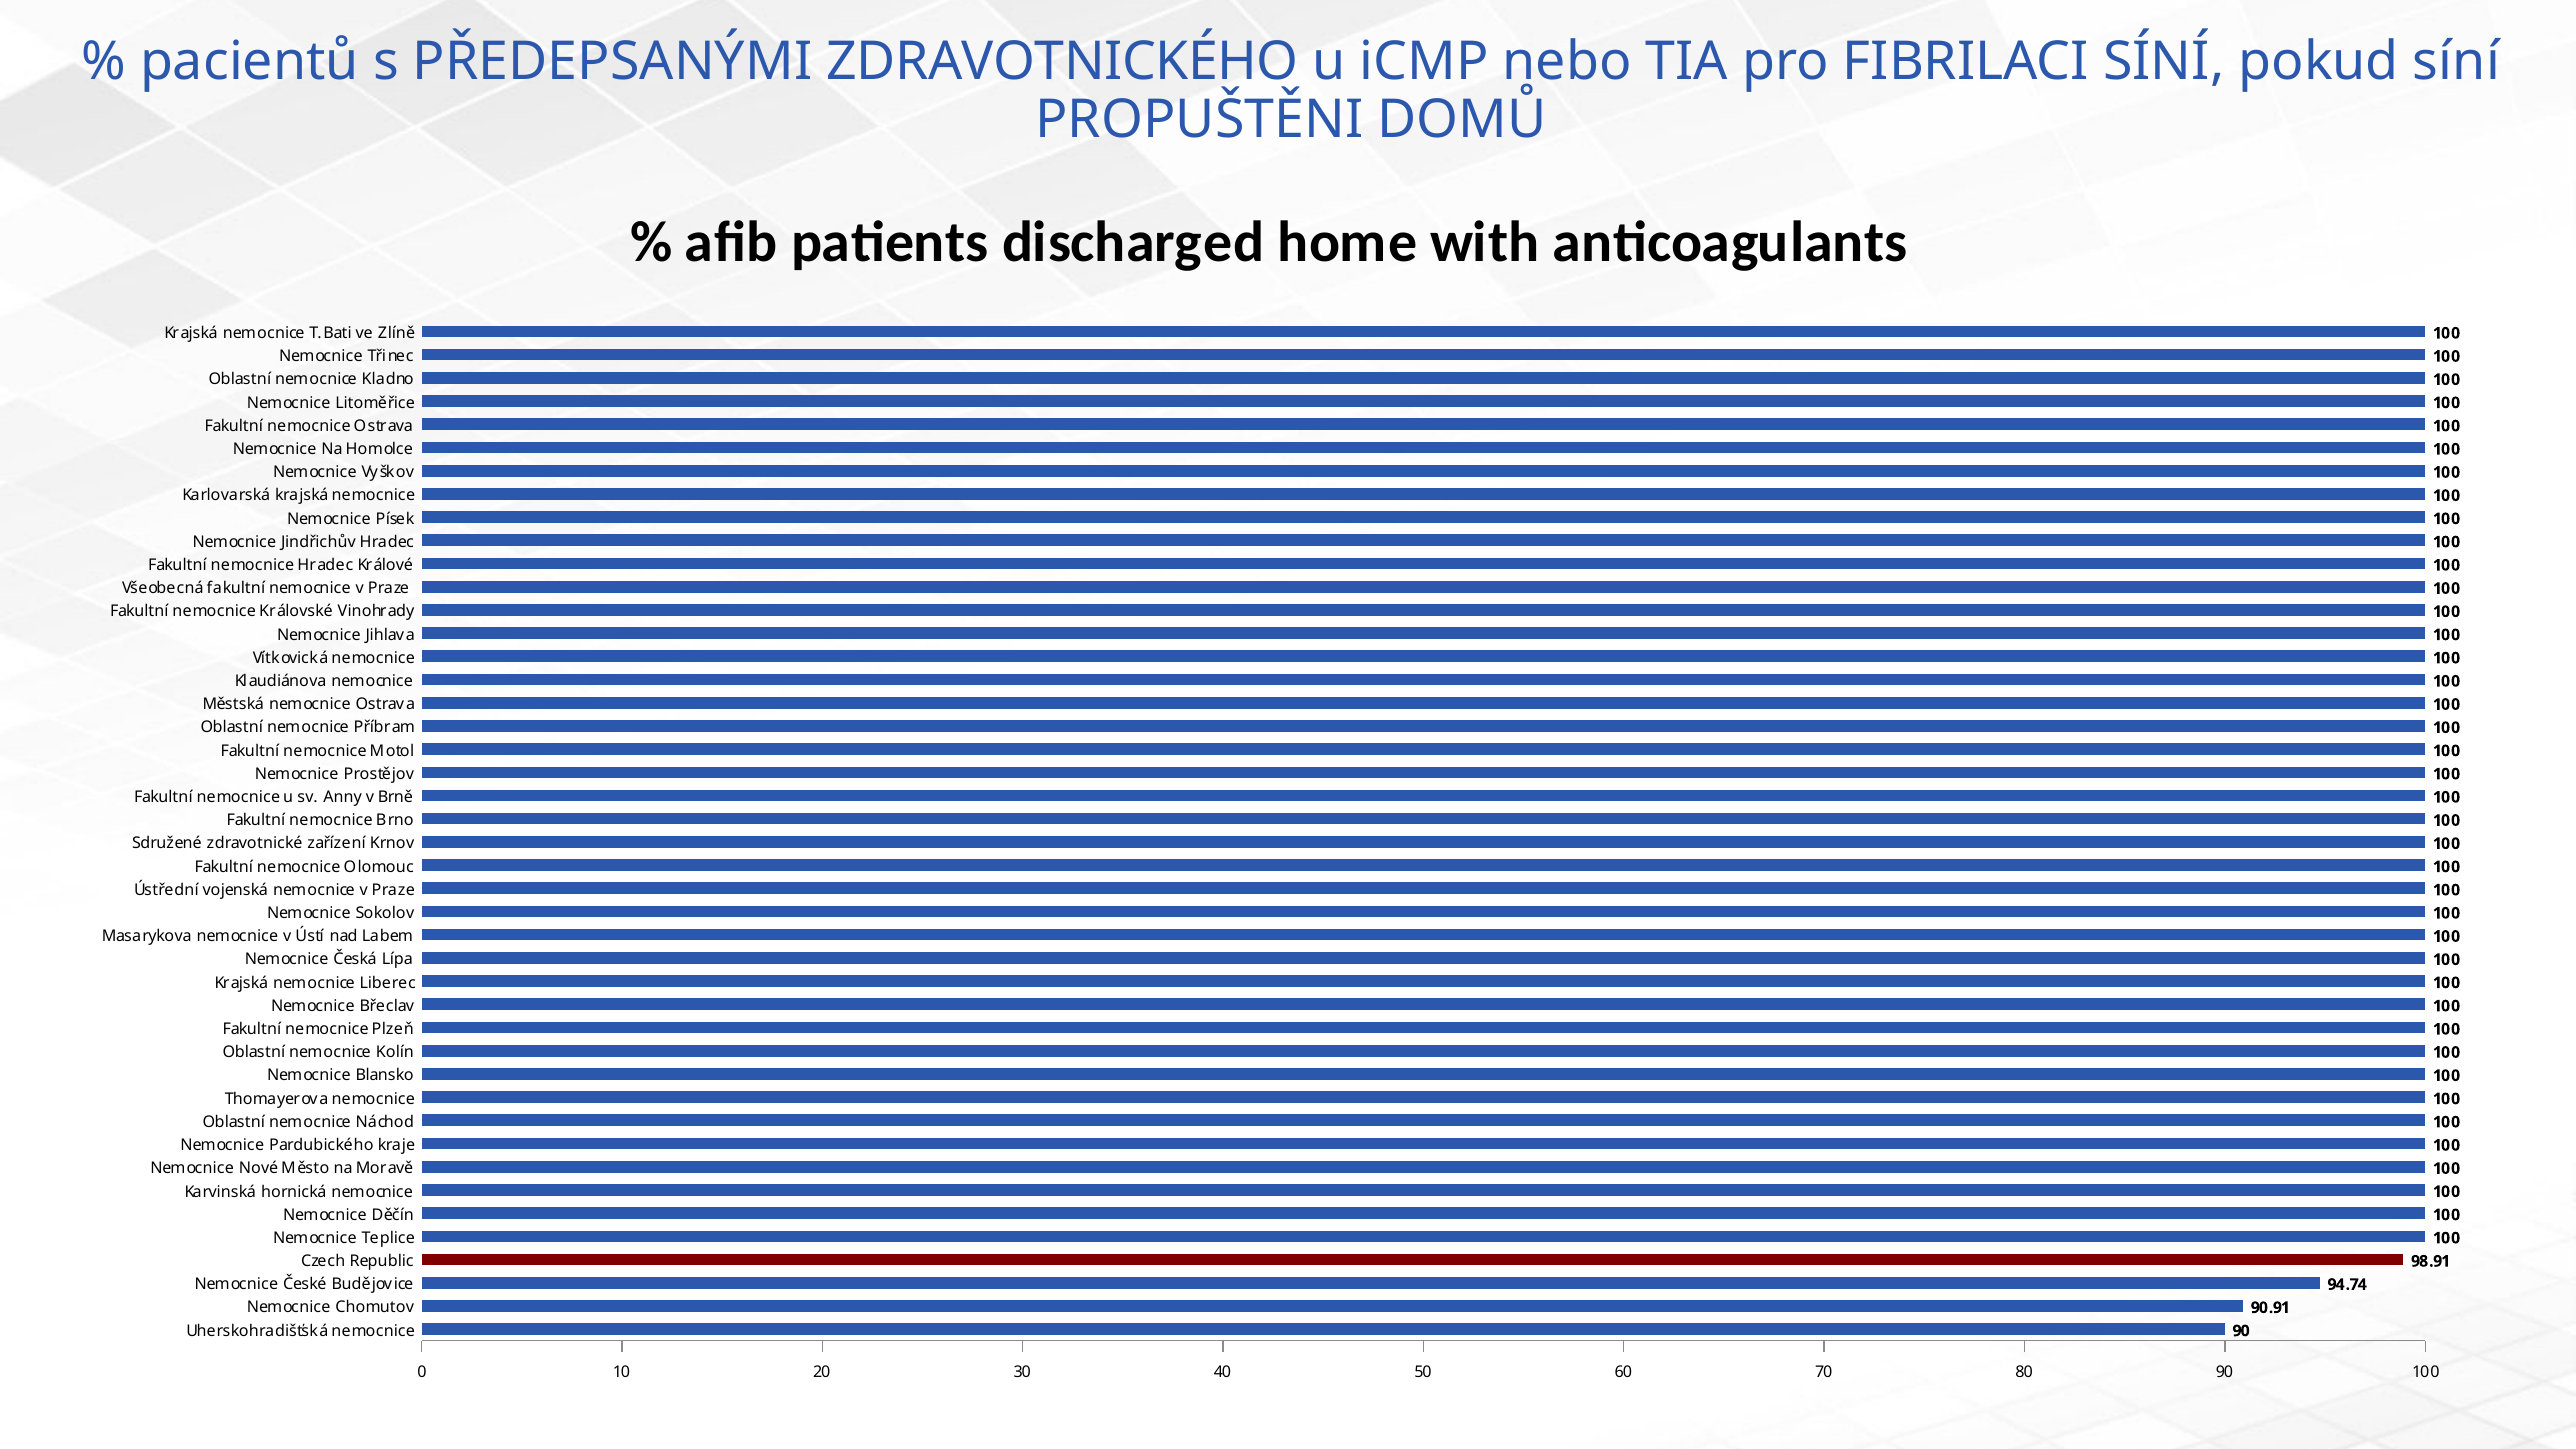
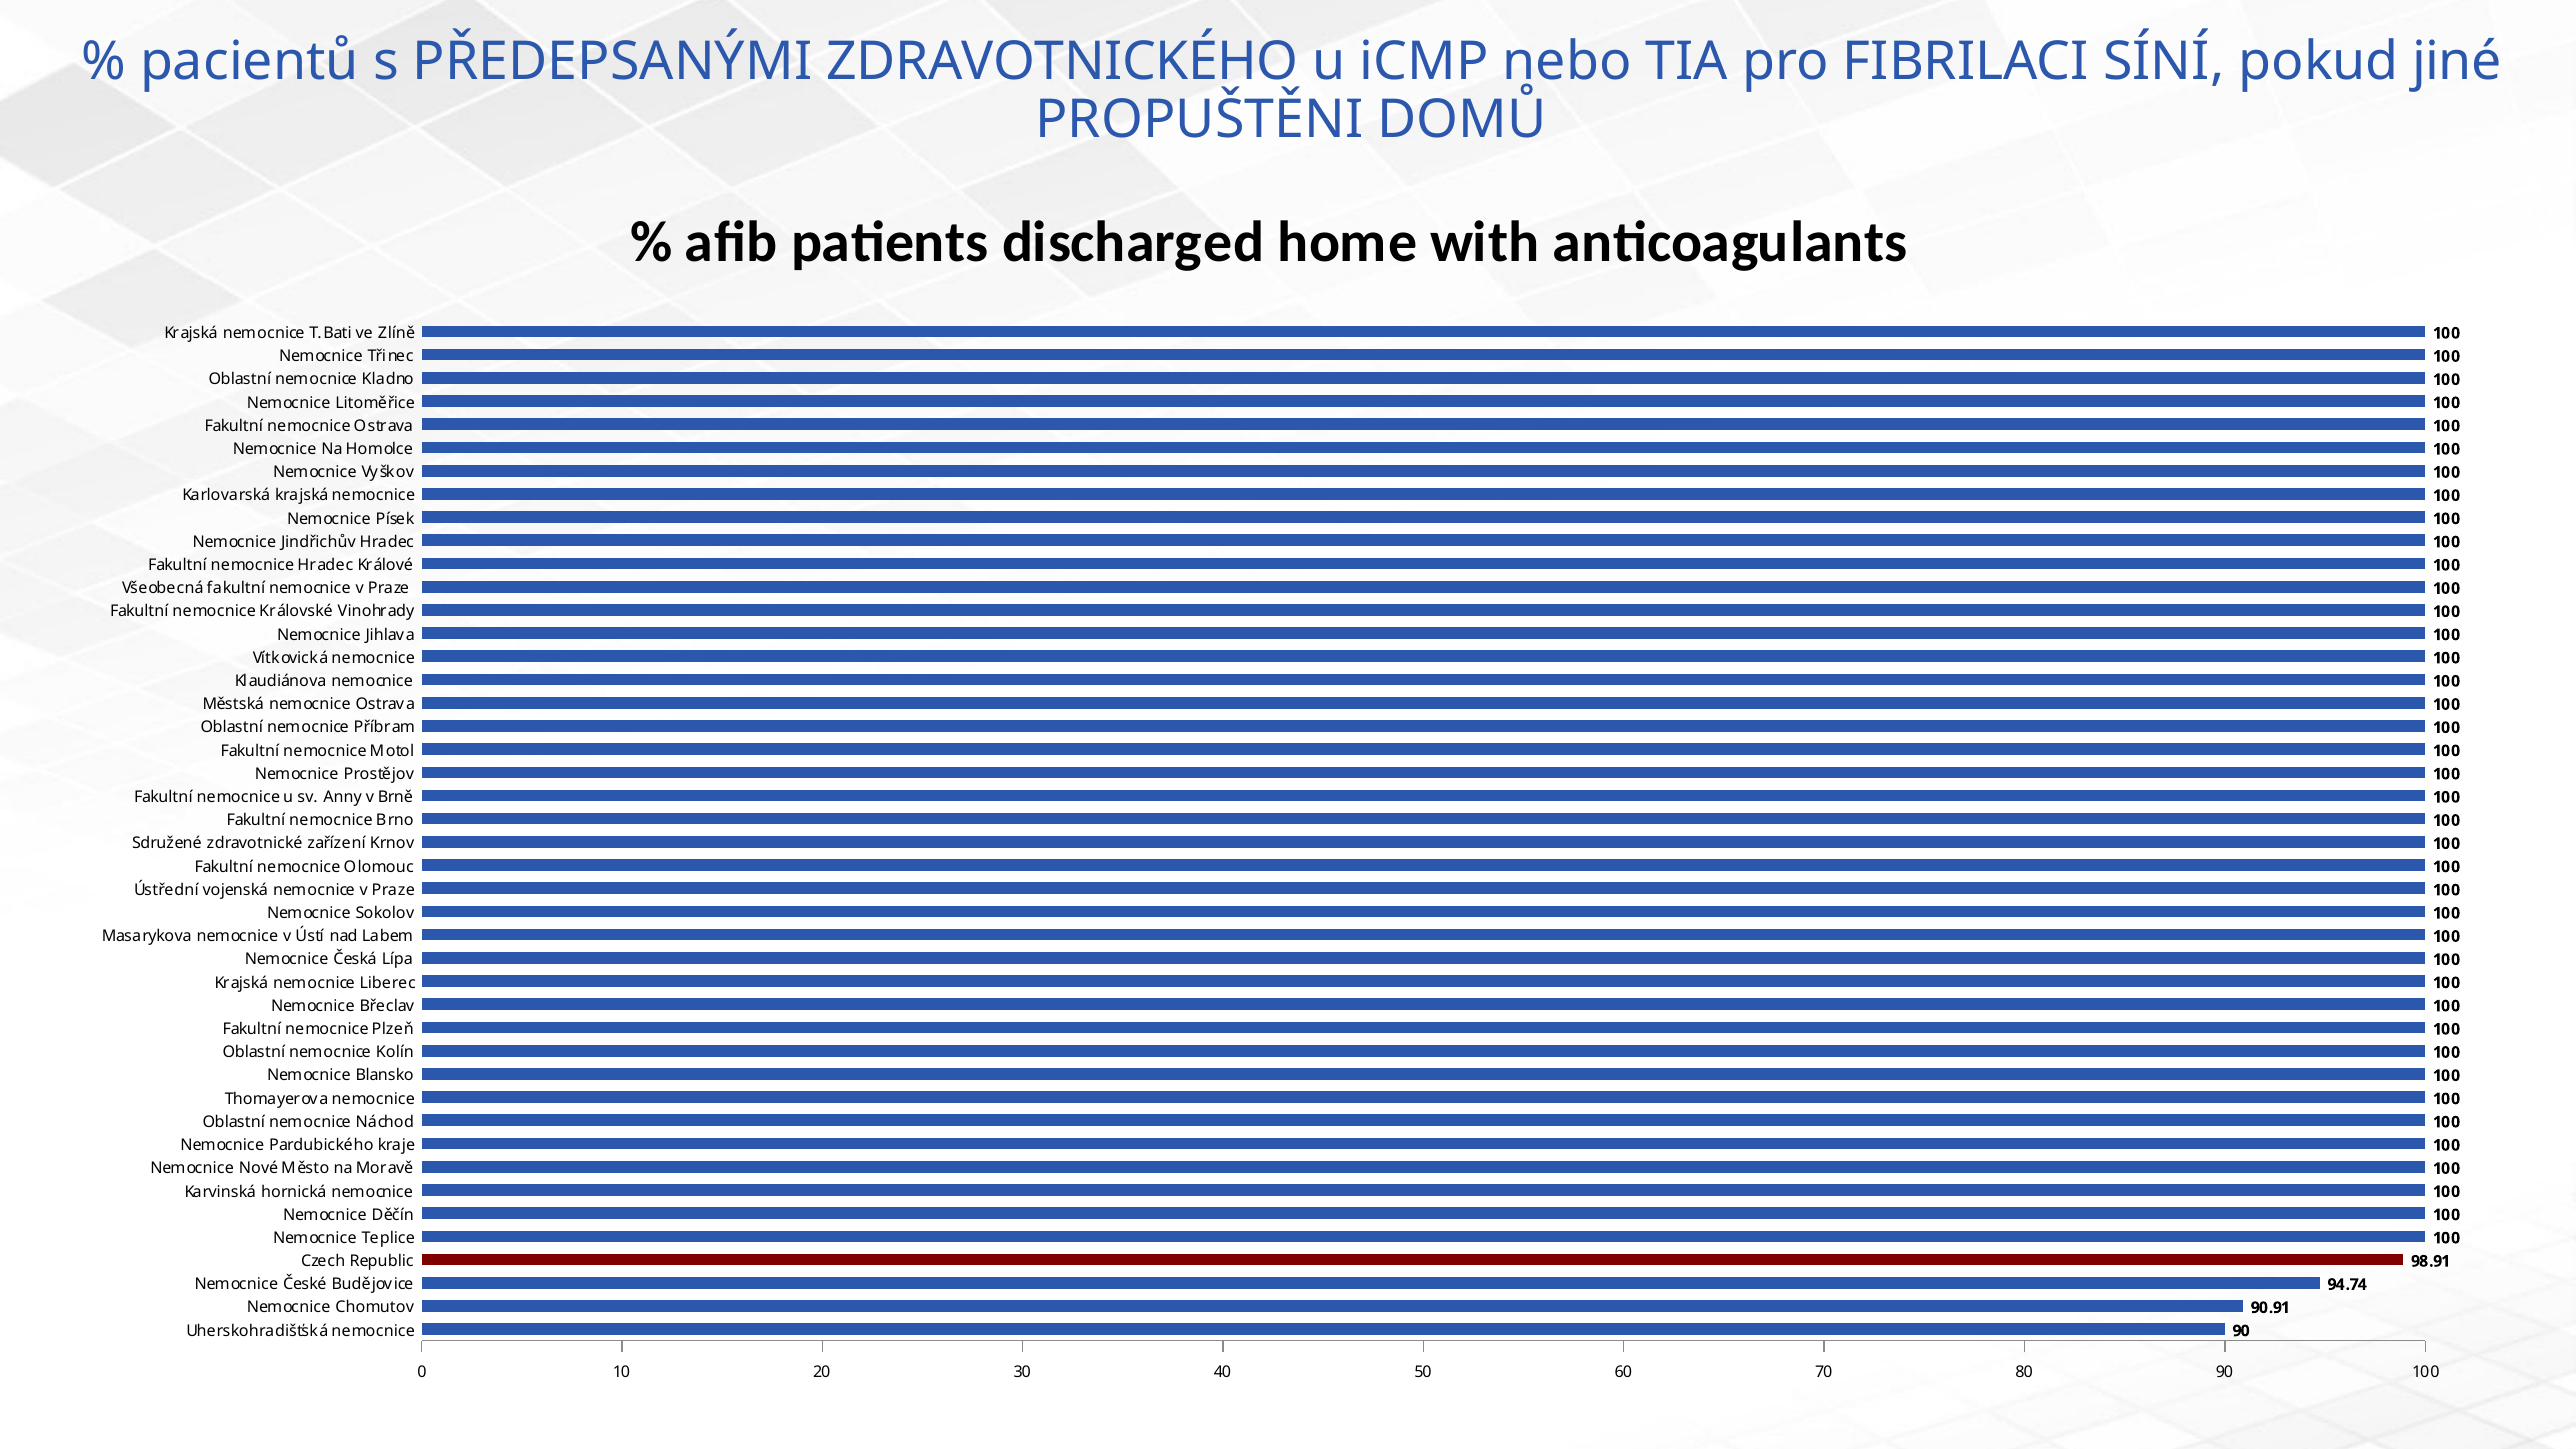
pokud síní: síní -> jiné
